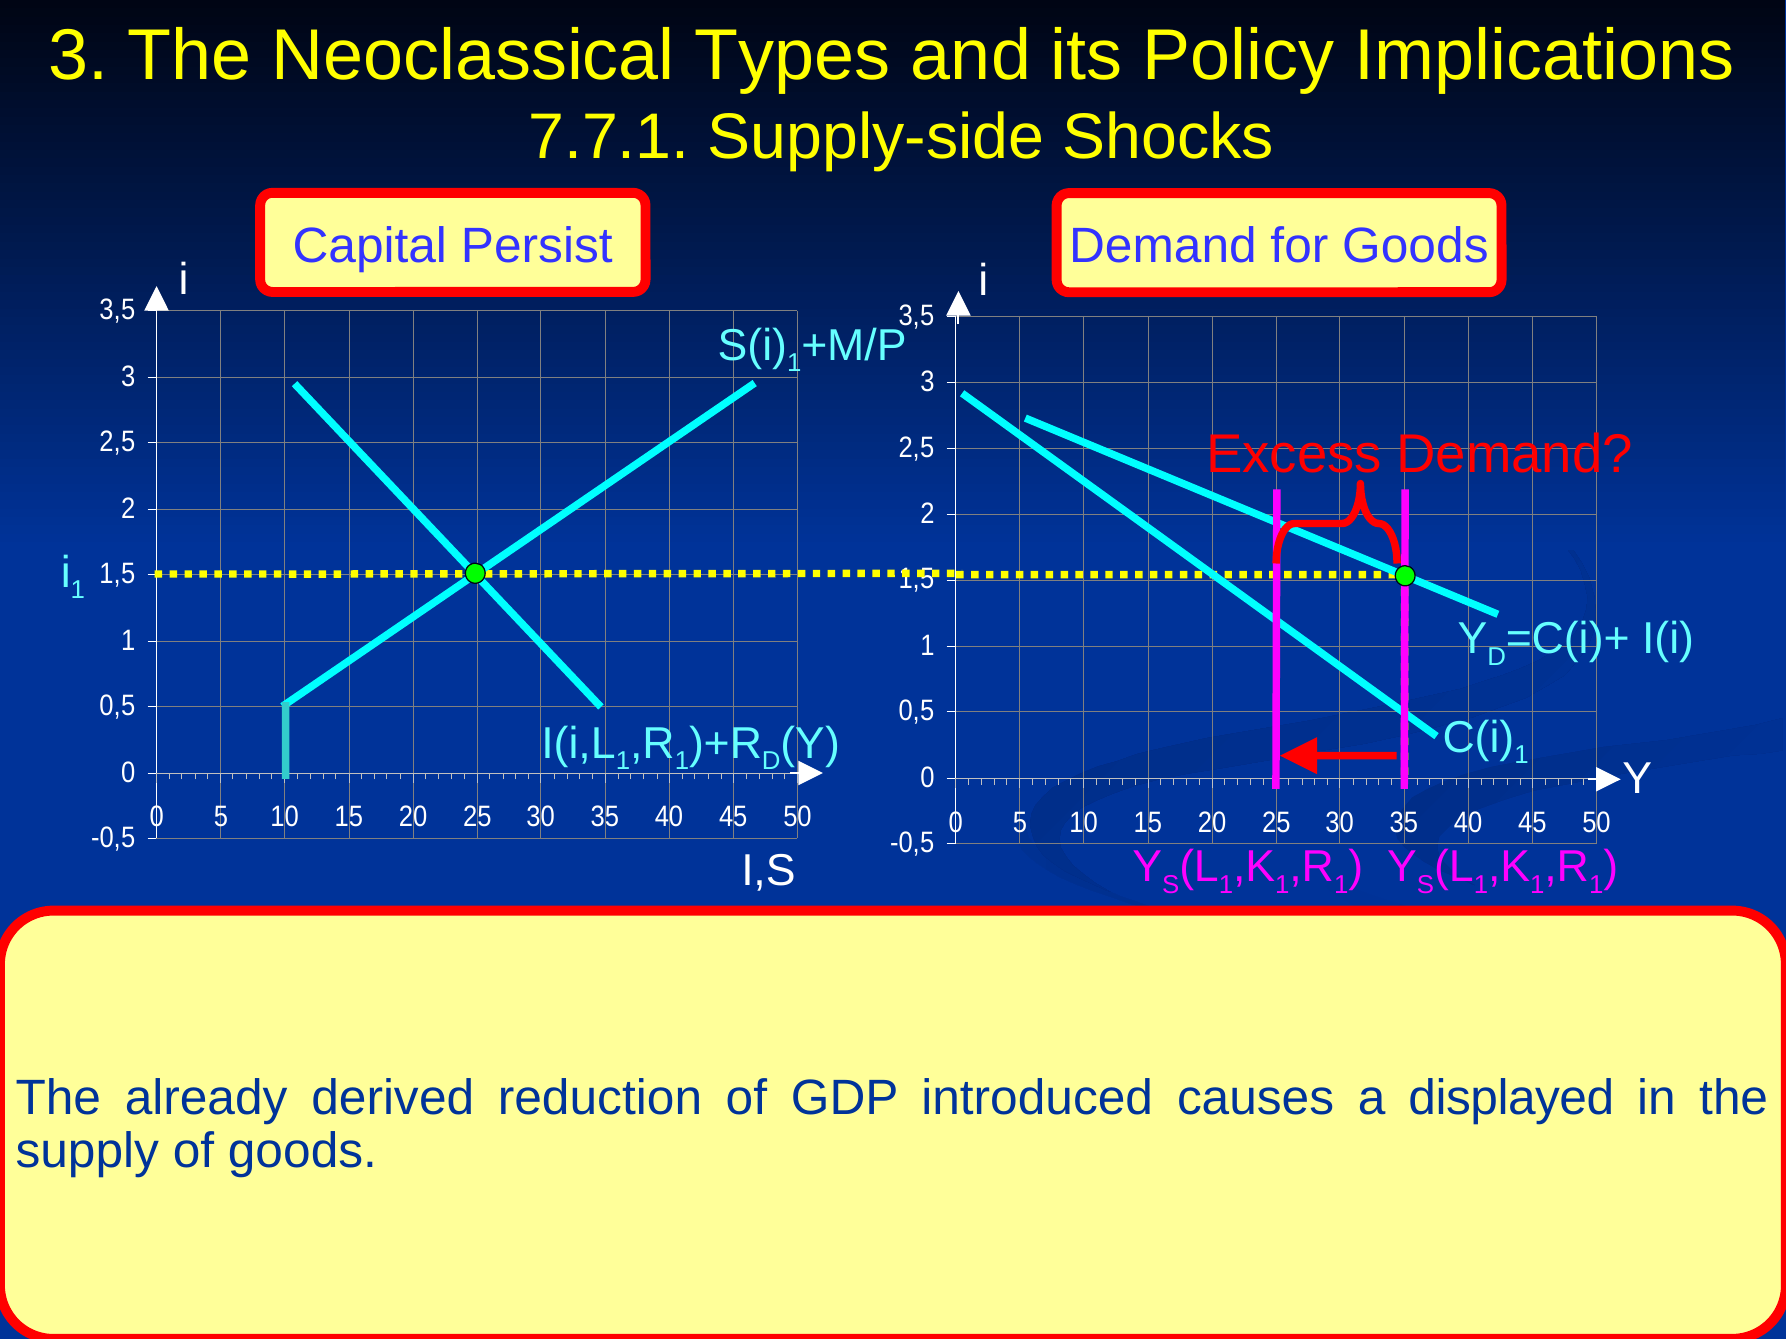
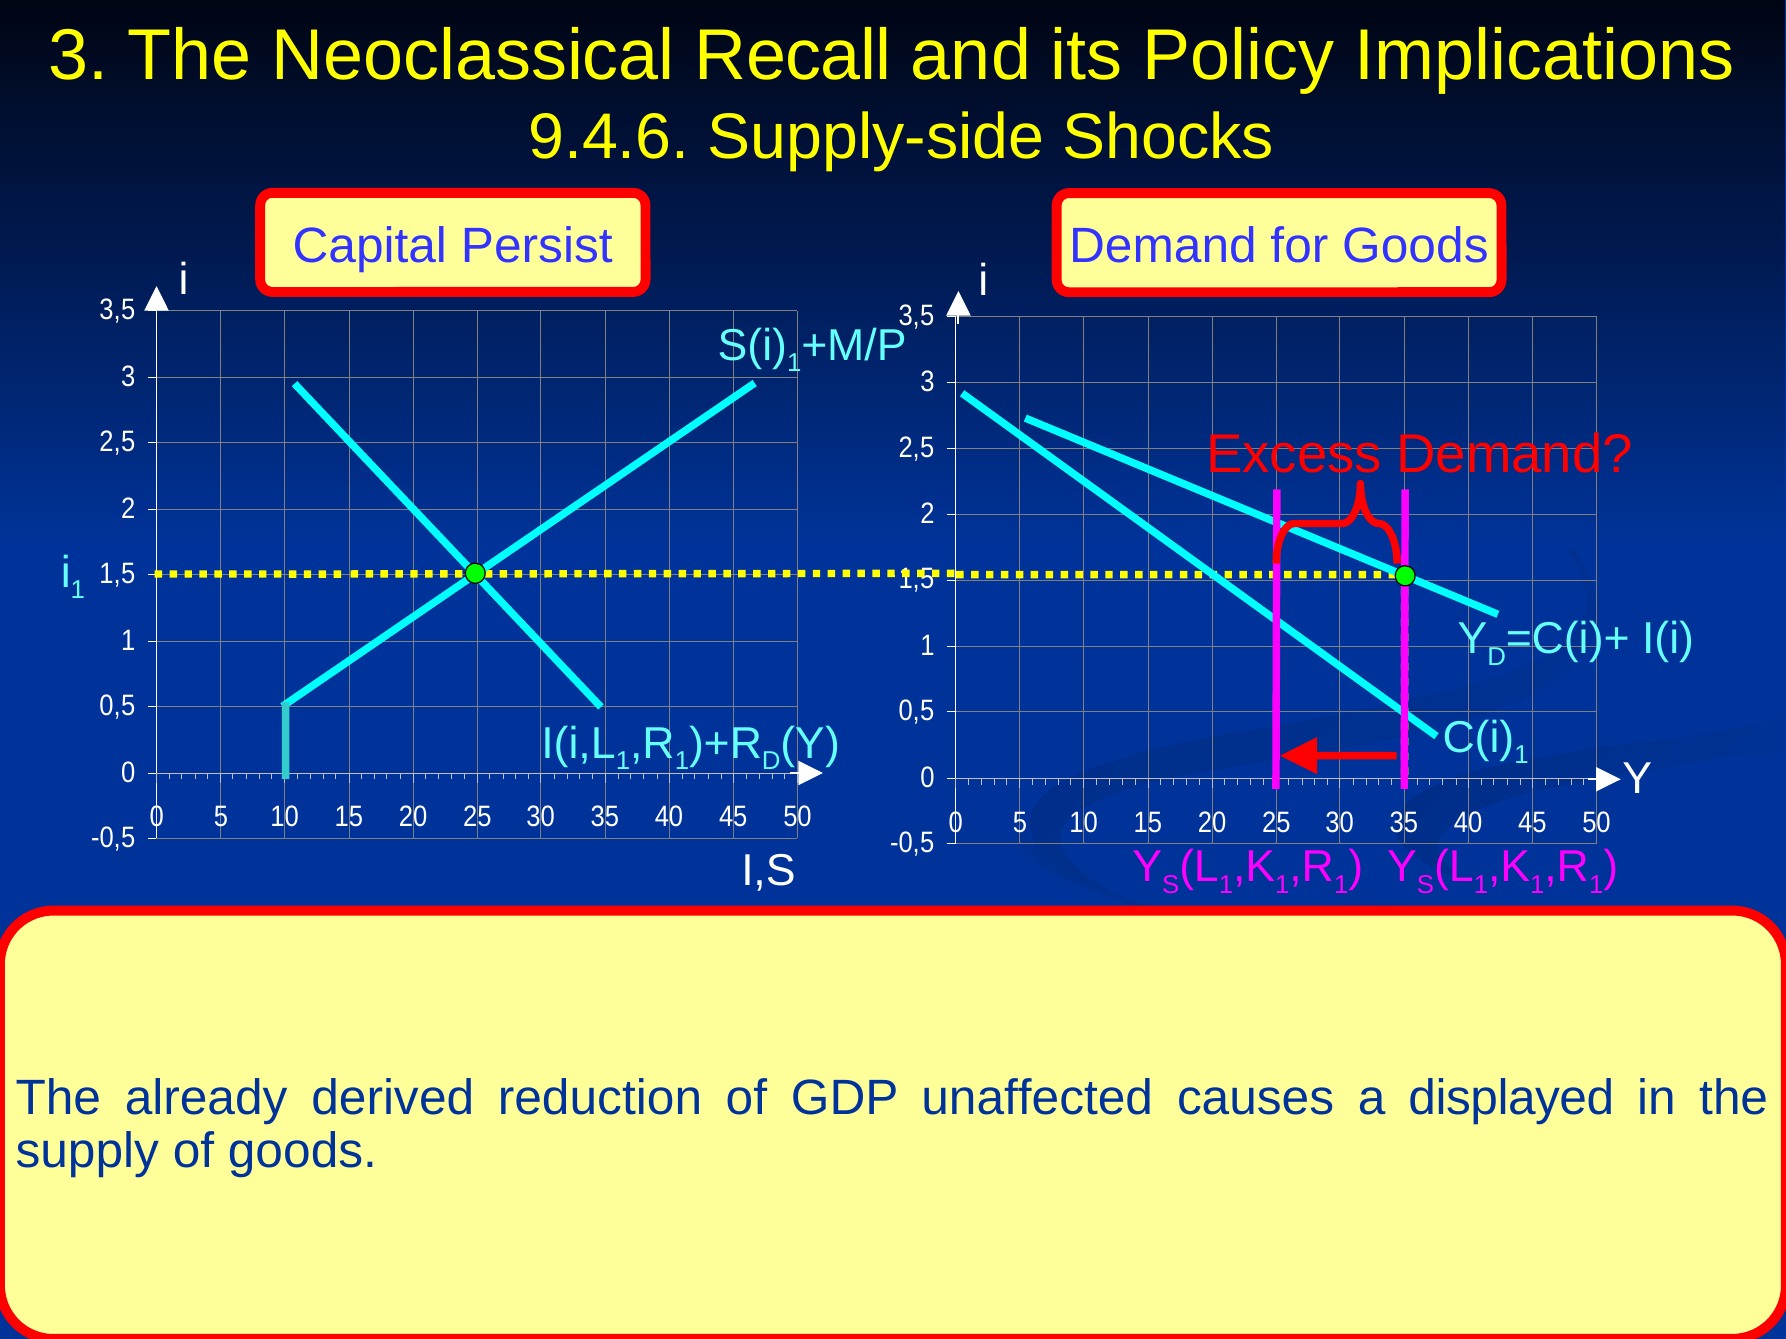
Types: Types -> Recall
7.7.1: 7.7.1 -> 9.4.6
introduced: introduced -> unaffected
